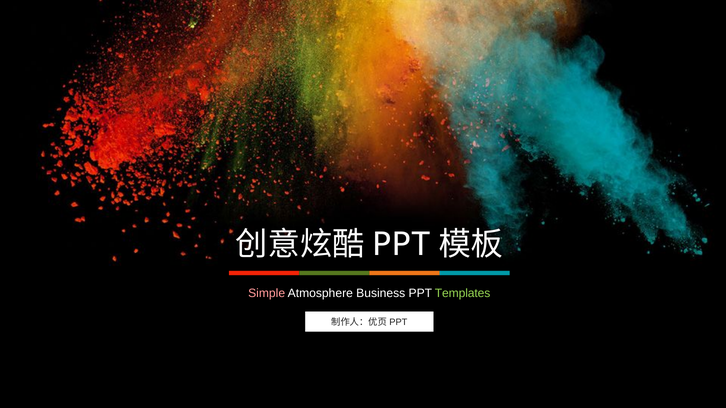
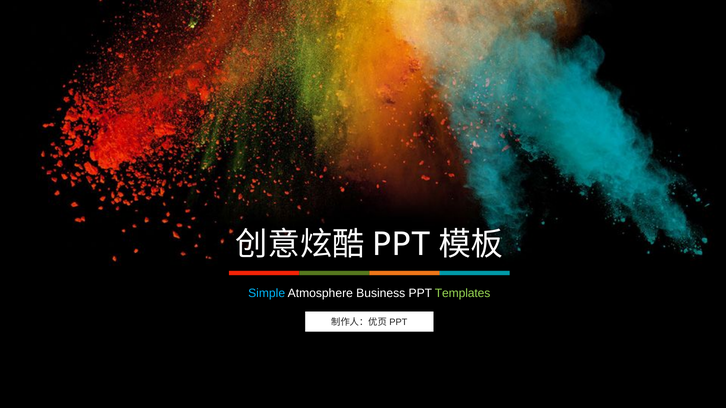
Simple colour: pink -> light blue
